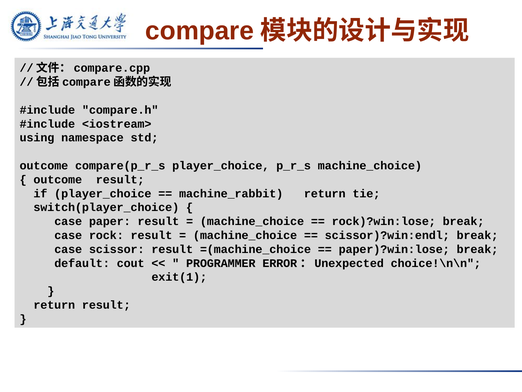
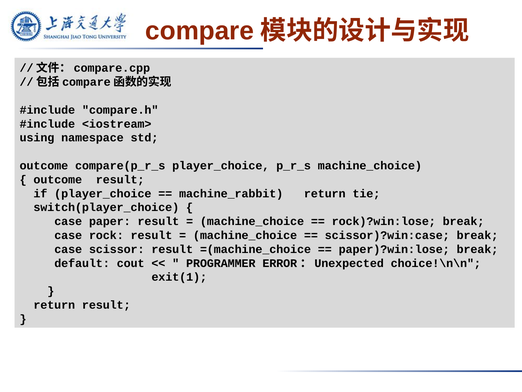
scissor)?win:endl: scissor)?win:endl -> scissor)?win:case
